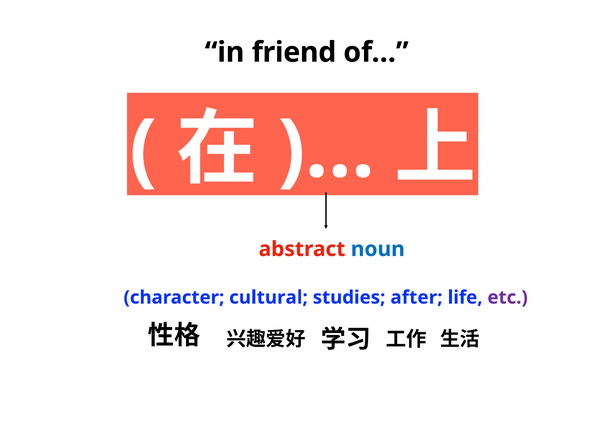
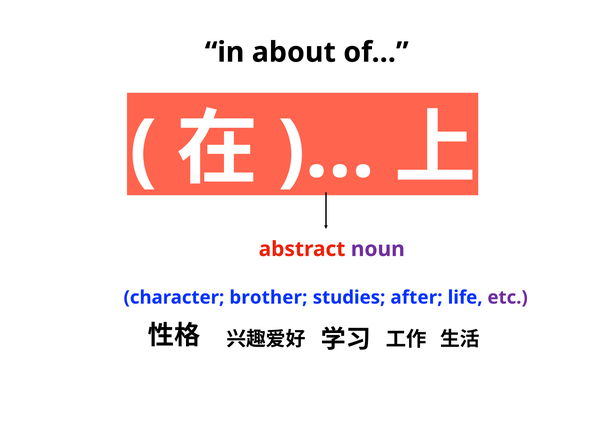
friend: friend -> about
noun colour: blue -> purple
cultural: cultural -> brother
